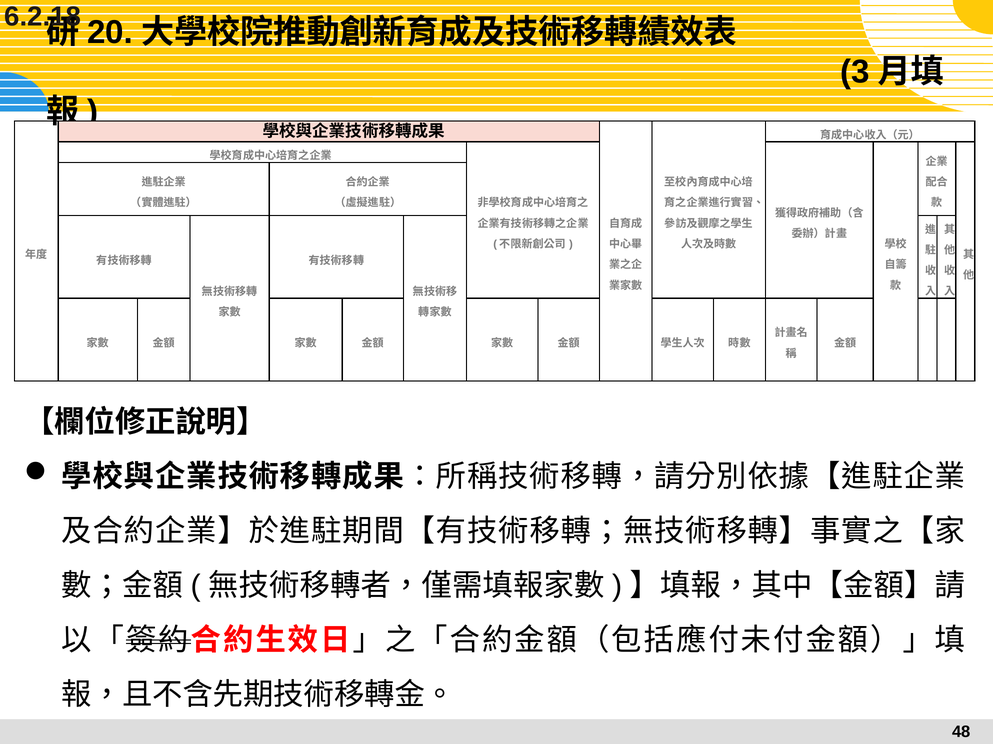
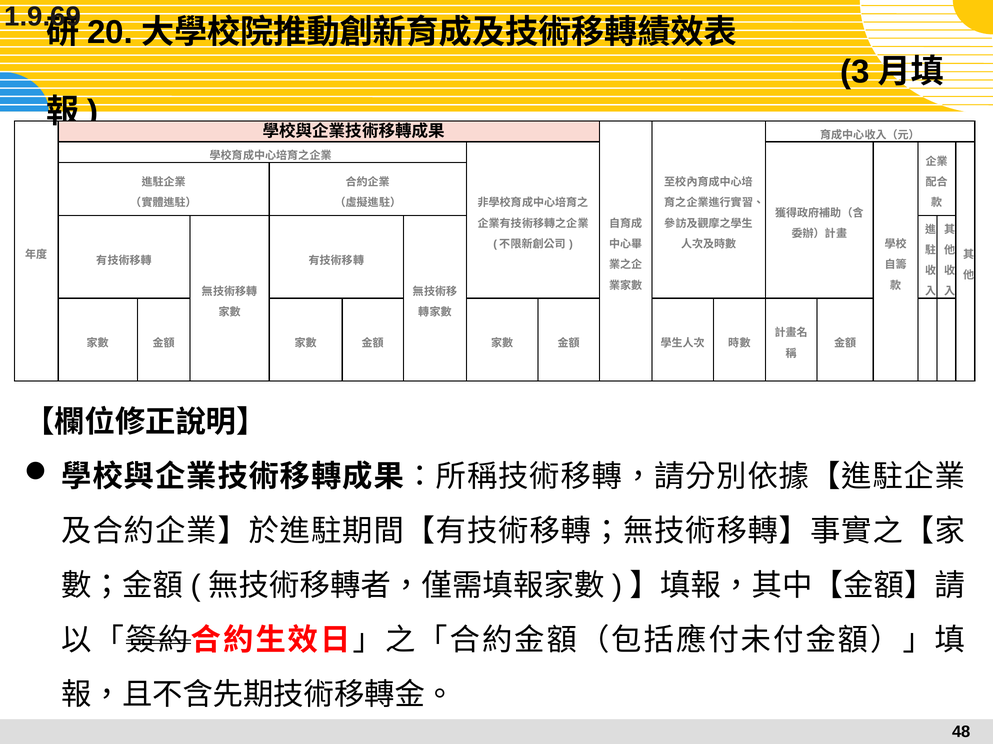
6.2.18: 6.2.18 -> 1.9.69
